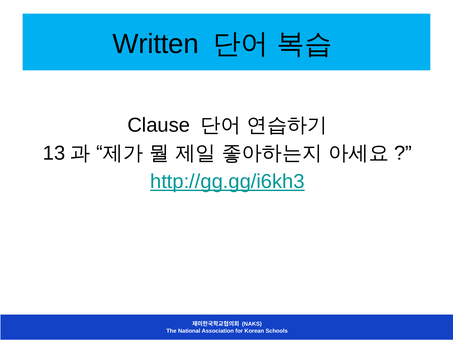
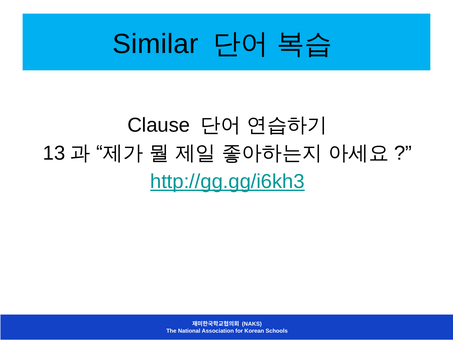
Written: Written -> Similar
